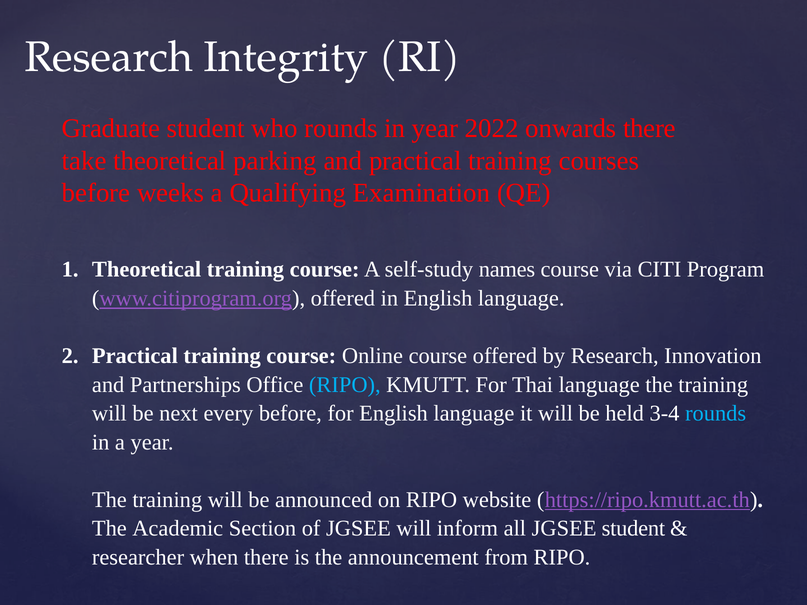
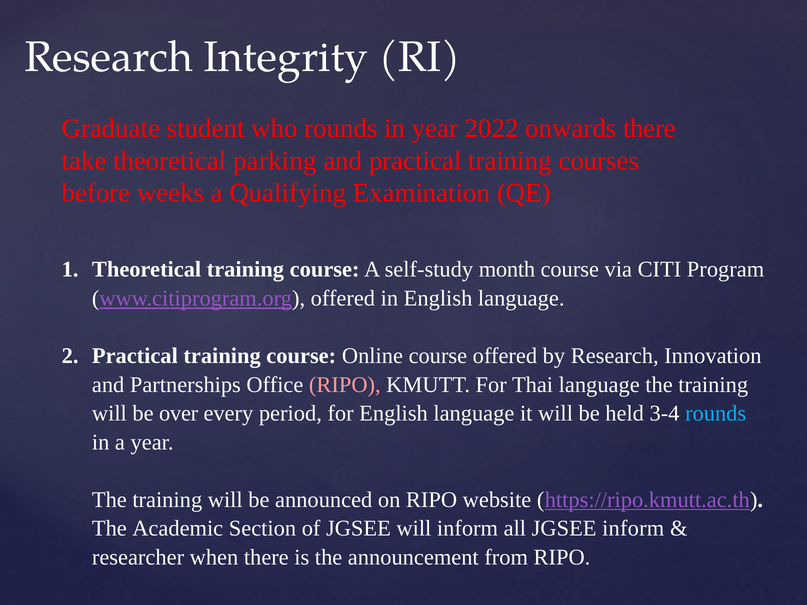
names: names -> month
RIPO at (345, 385) colour: light blue -> pink
next: next -> over
every before: before -> period
JGSEE student: student -> inform
